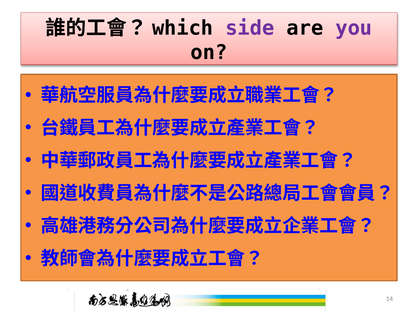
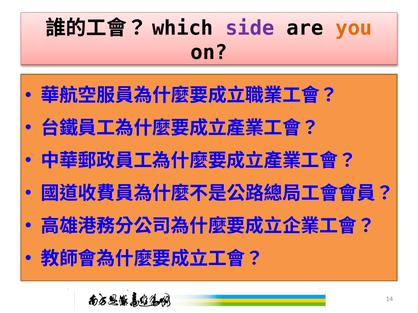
you colour: purple -> orange
